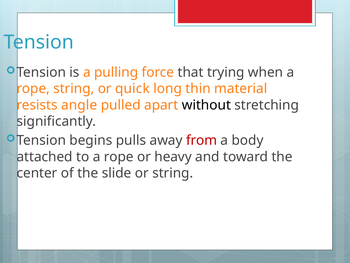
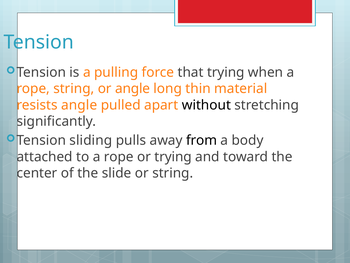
or quick: quick -> angle
begins: begins -> sliding
from colour: red -> black
or heavy: heavy -> trying
